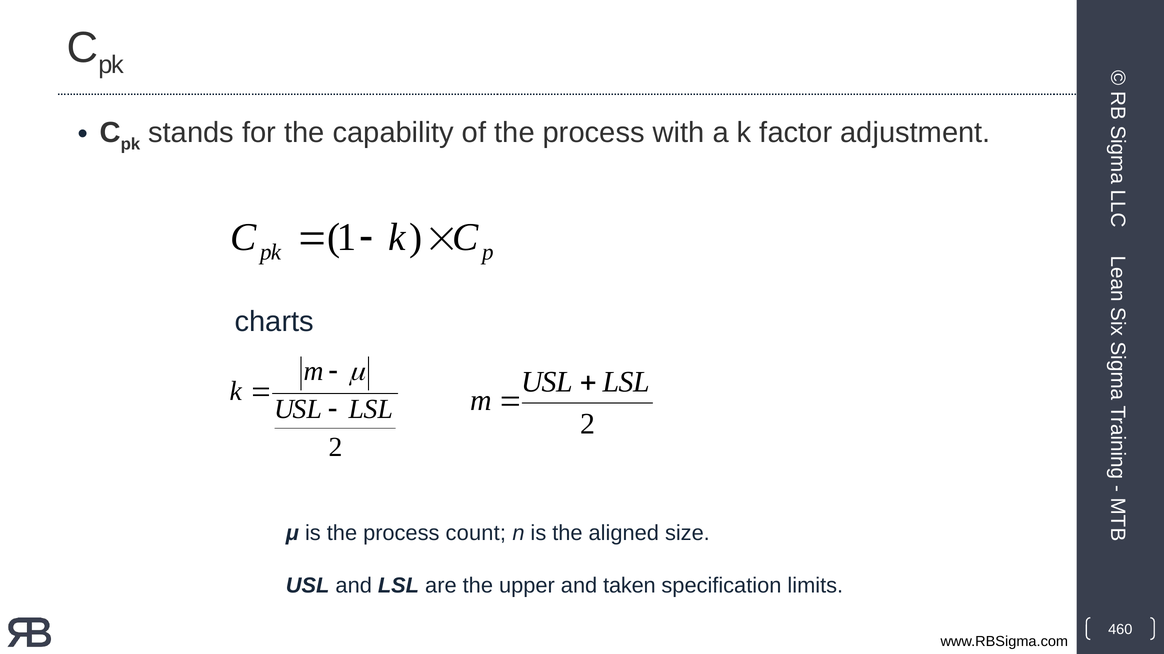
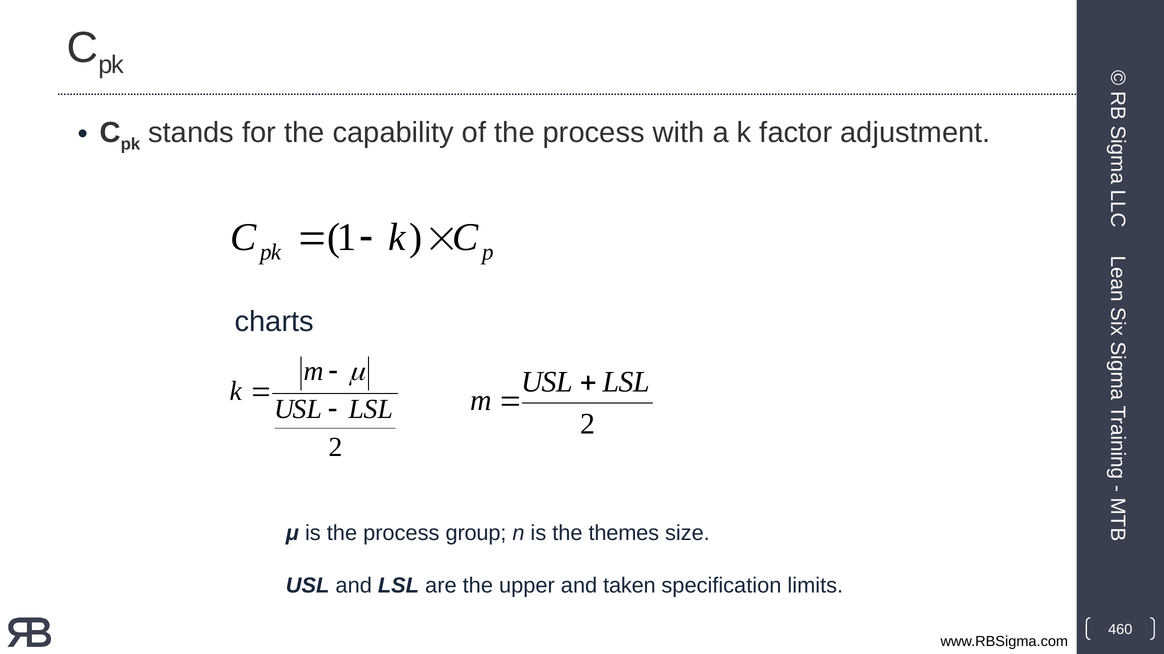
count: count -> group
aligned: aligned -> themes
